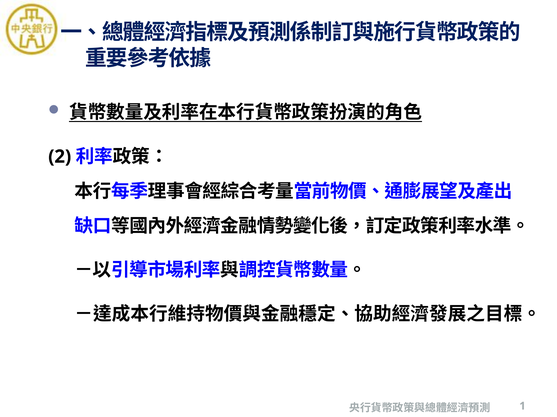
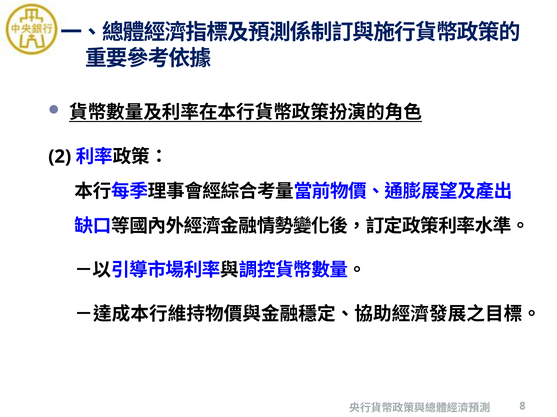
1: 1 -> 8
